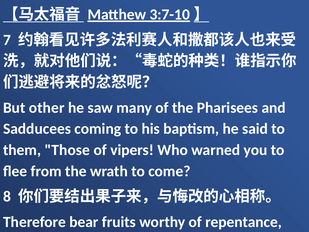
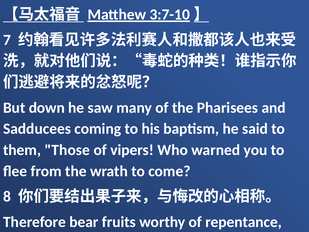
other: other -> down
